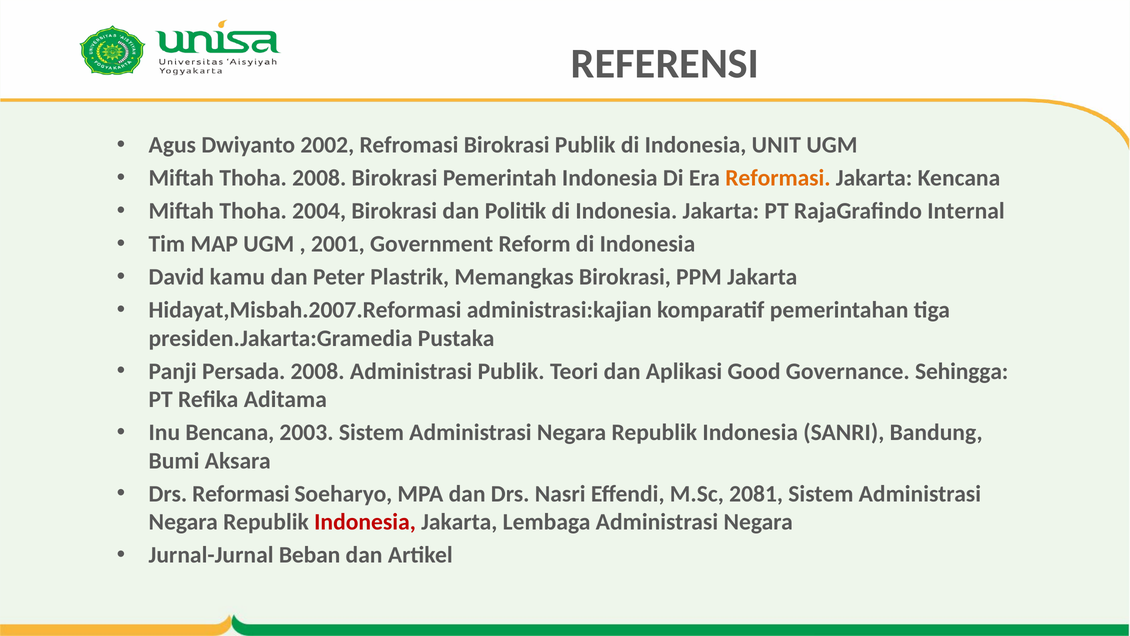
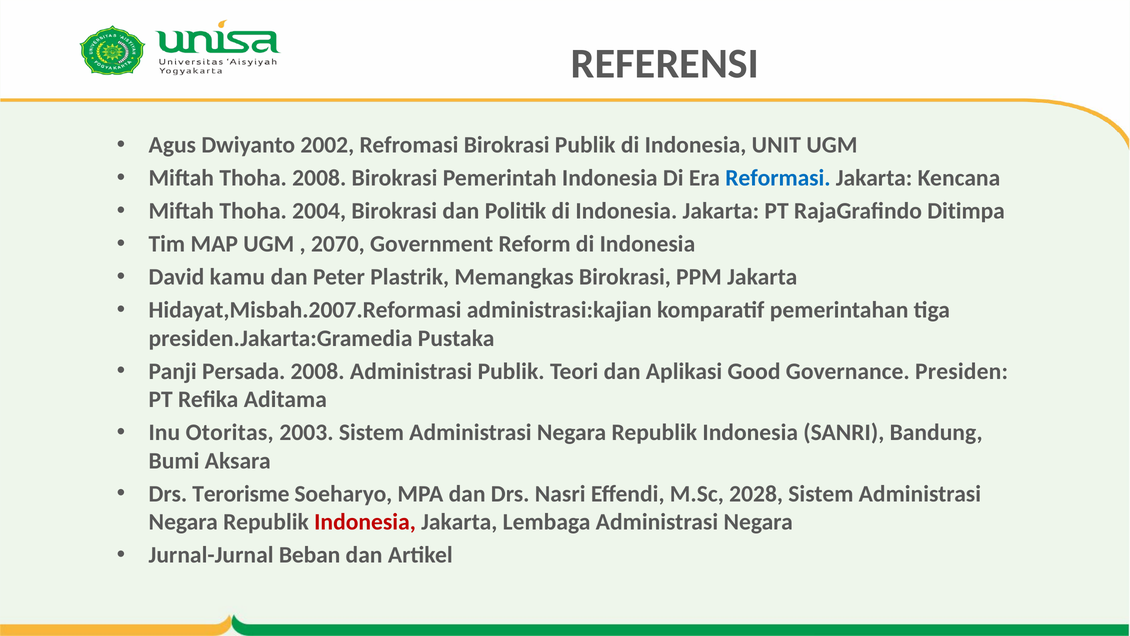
Reformasi at (778, 178) colour: orange -> blue
Internal: Internal -> Ditimpa
2001: 2001 -> 2070
Sehingga: Sehingga -> Presiden
Bencana: Bencana -> Otoritas
Drs Reformasi: Reformasi -> Terorisme
2081: 2081 -> 2028
